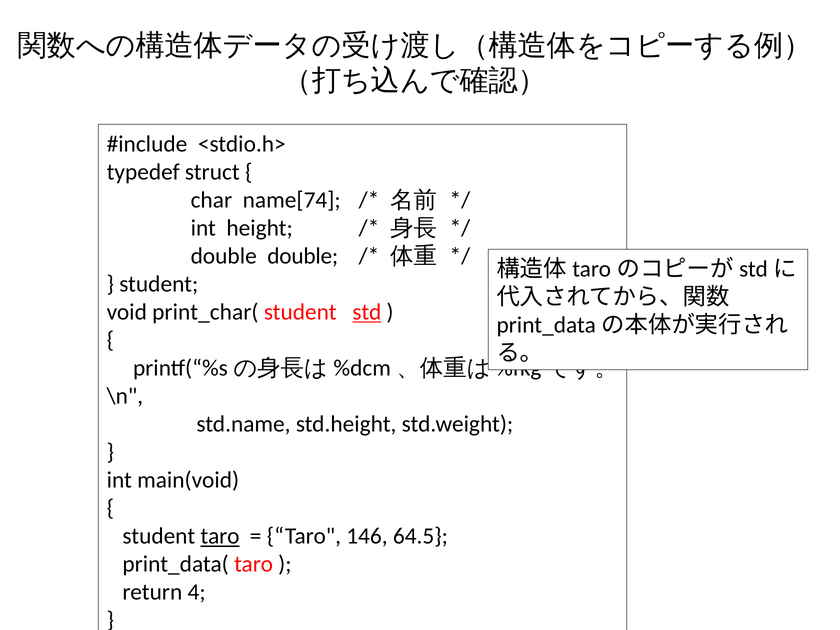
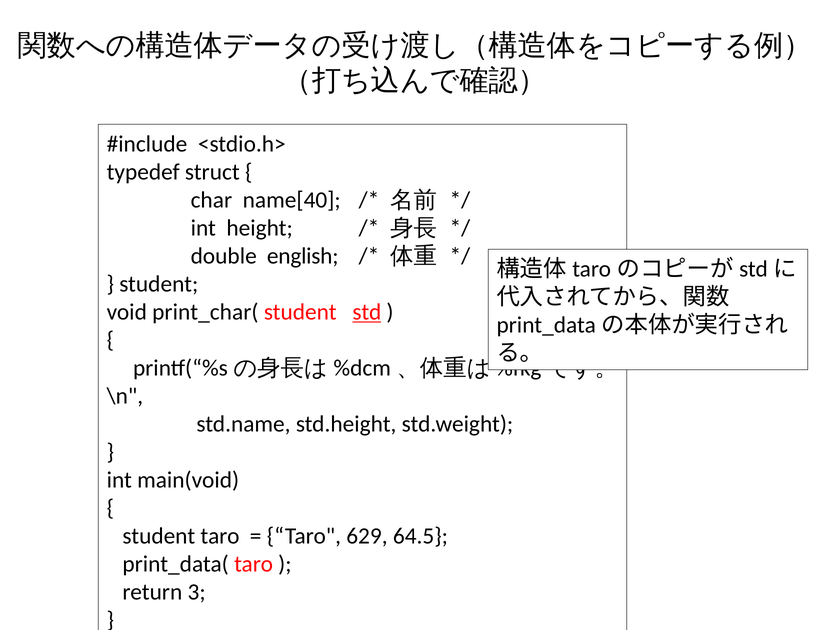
name[74: name[74 -> name[40
double double: double -> english
taro at (220, 536) underline: present -> none
146: 146 -> 629
4: 4 -> 3
